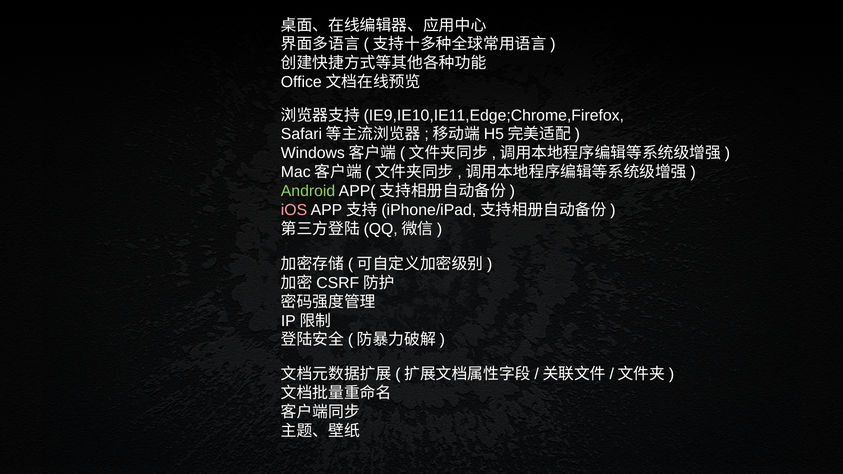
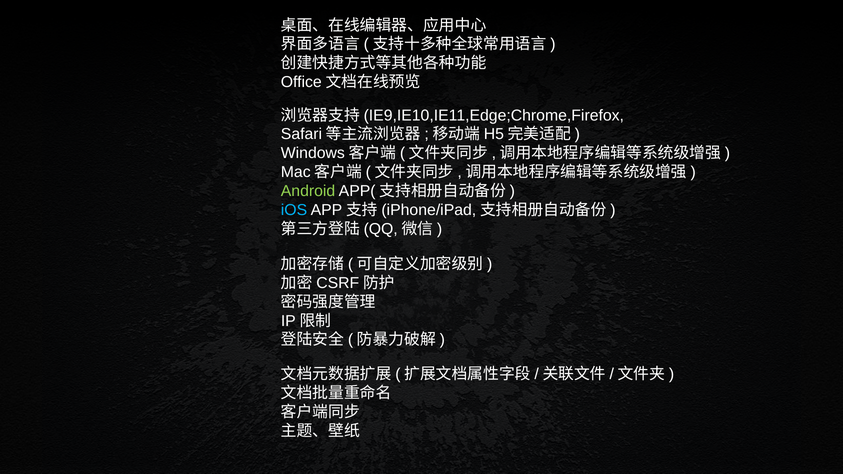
iOS colour: pink -> light blue
